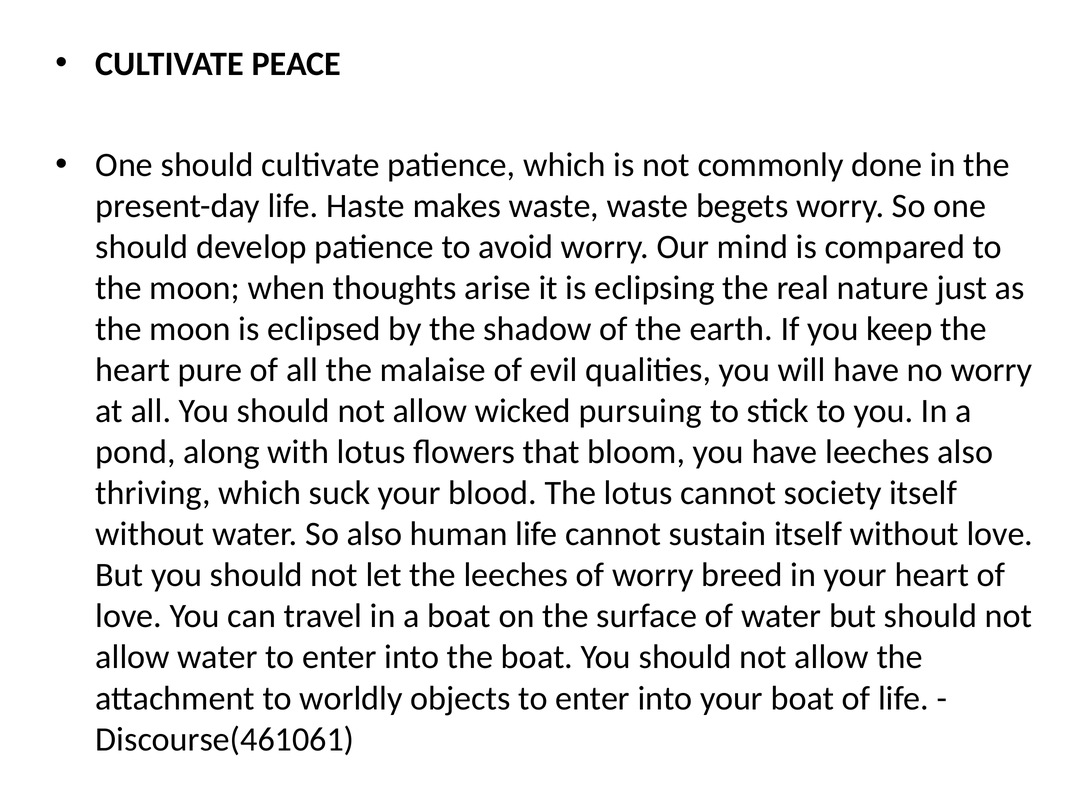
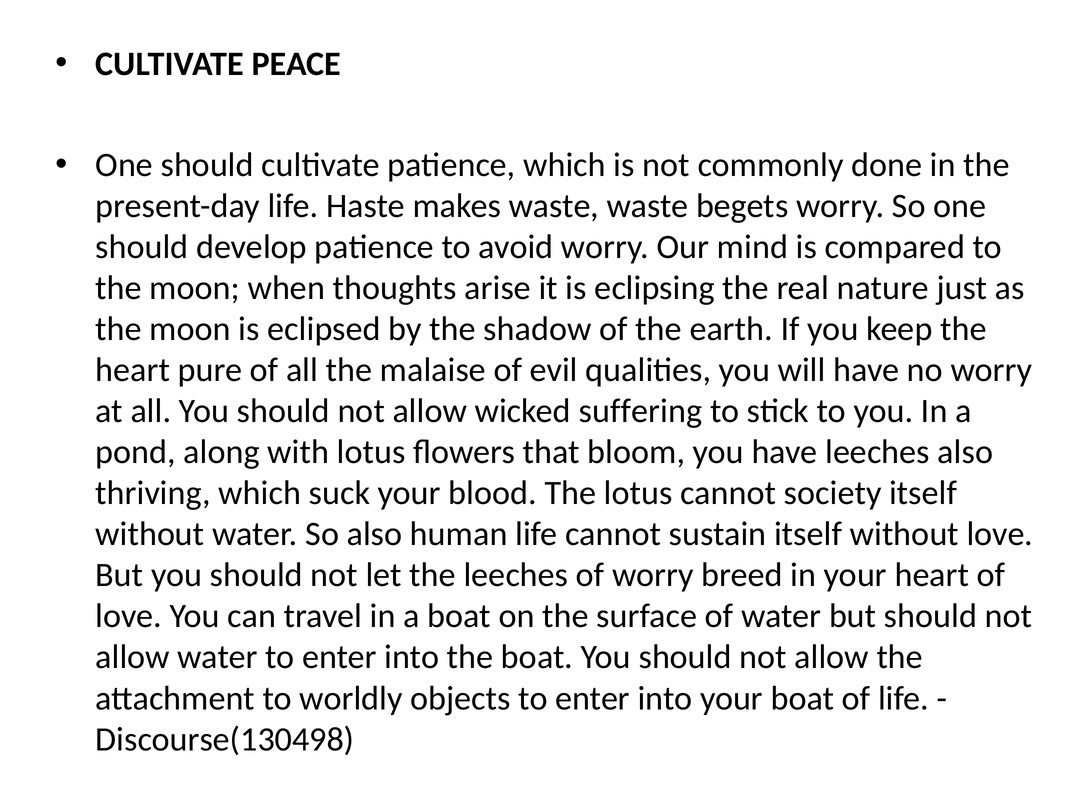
pursuing: pursuing -> suffering
Discourse(461061: Discourse(461061 -> Discourse(130498
